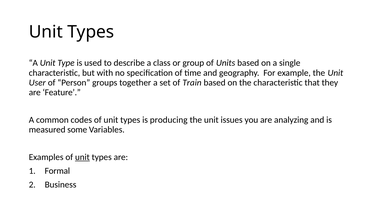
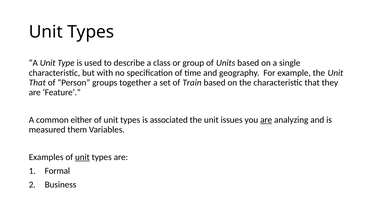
User at (37, 82): User -> That
codes: codes -> either
producing: producing -> associated
are at (266, 120) underline: none -> present
some: some -> them
